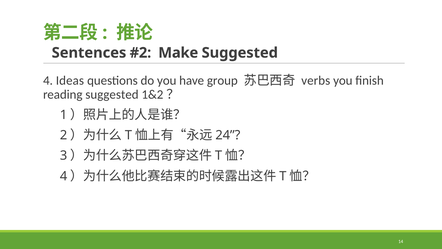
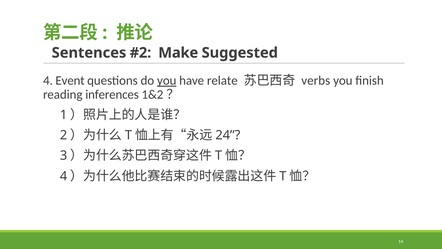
Ideas: Ideas -> Event
you at (167, 81) underline: none -> present
group: group -> relate
reading suggested: suggested -> inferences
